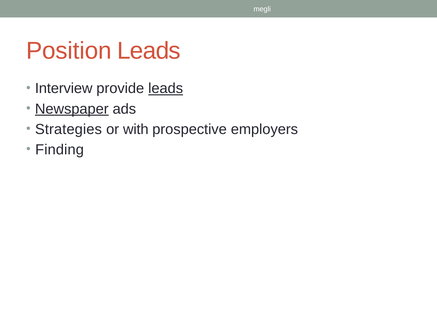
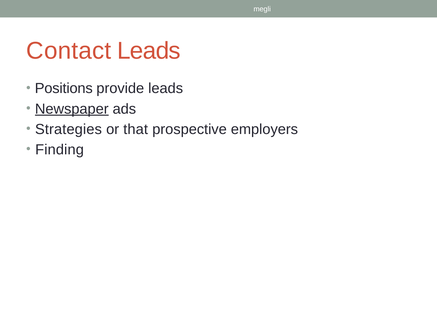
Position: Position -> Contact
Interview: Interview -> Positions
leads at (166, 88) underline: present -> none
with: with -> that
